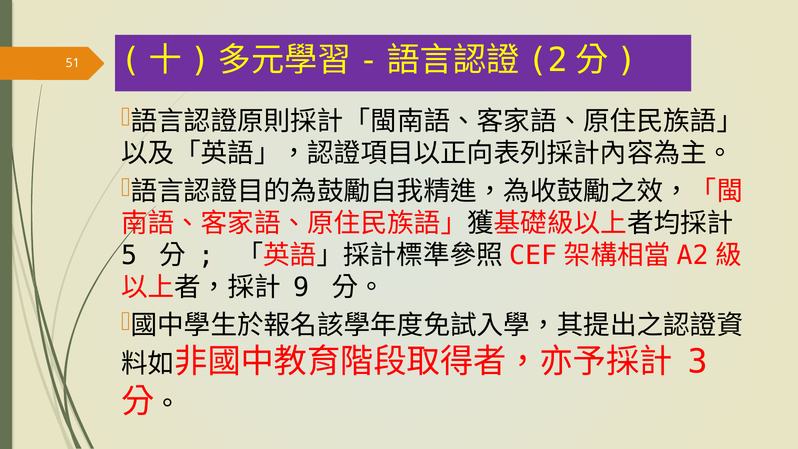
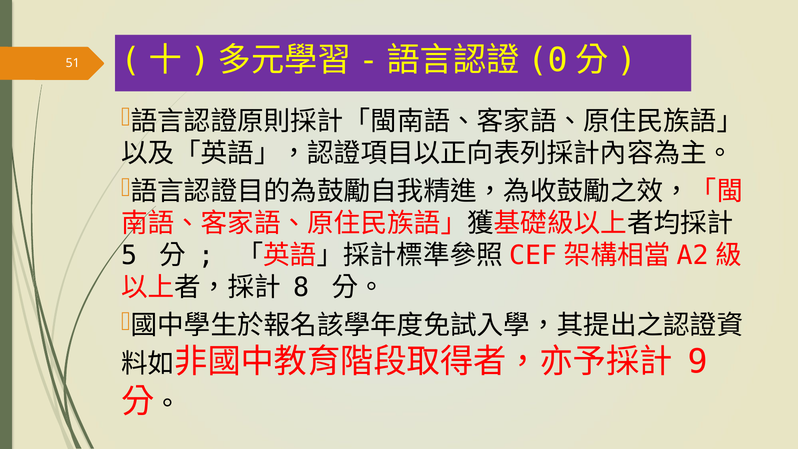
2: 2 -> 0
9: 9 -> 8
3: 3 -> 9
